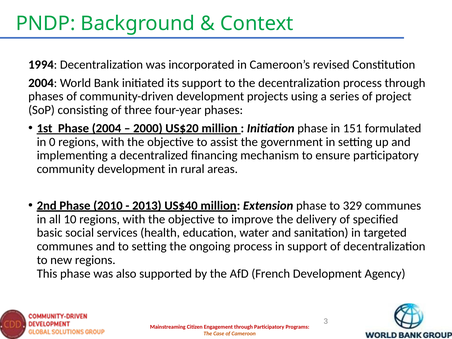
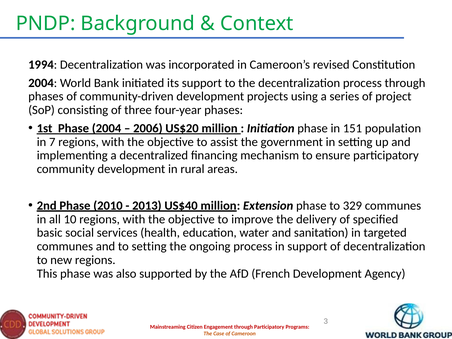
2000: 2000 -> 2006
formulated: formulated -> population
0: 0 -> 7
